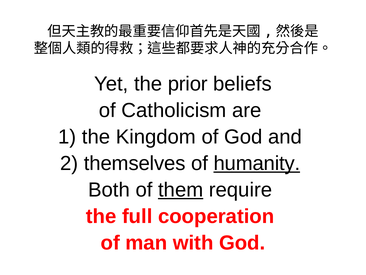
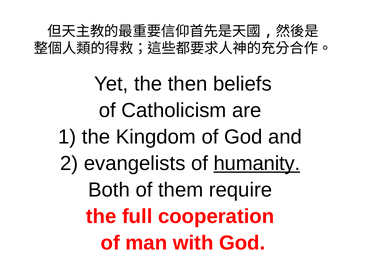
prior: prior -> then
themselves: themselves -> evangelists
them underline: present -> none
